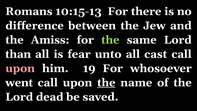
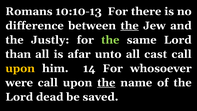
10:15-13: 10:15-13 -> 10:10-13
the at (130, 26) underline: none -> present
Amiss: Amiss -> Justly
fear: fear -> afar
upon at (20, 68) colour: pink -> yellow
19: 19 -> 14
went: went -> were
